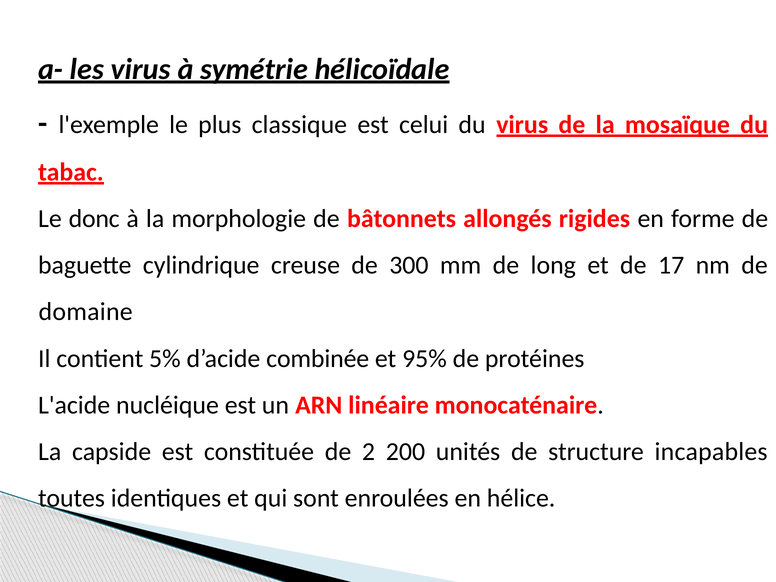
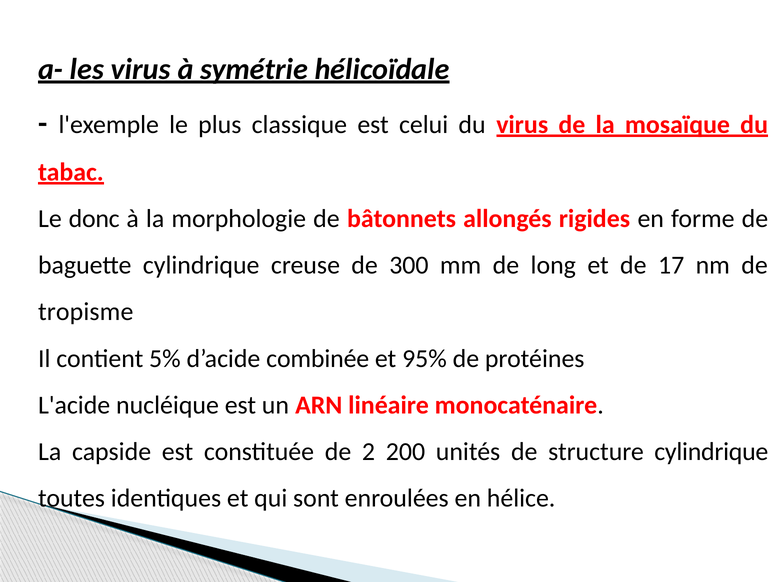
domaine: domaine -> tropisme
structure incapables: incapables -> cylindrique
